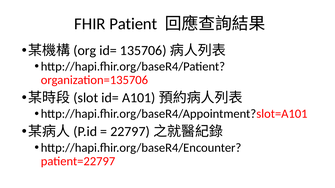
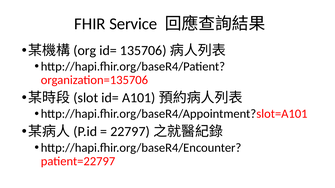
Patient: Patient -> Service
